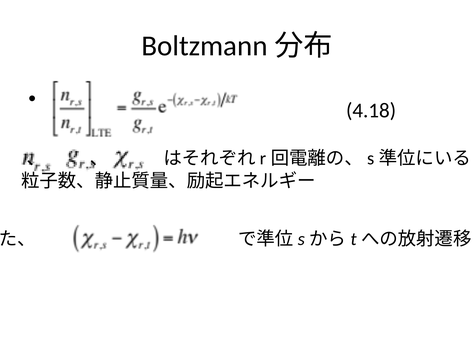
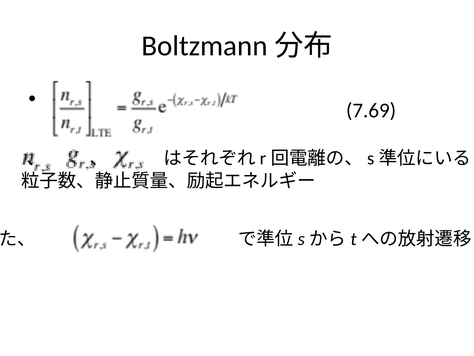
4.18: 4.18 -> 7.69
